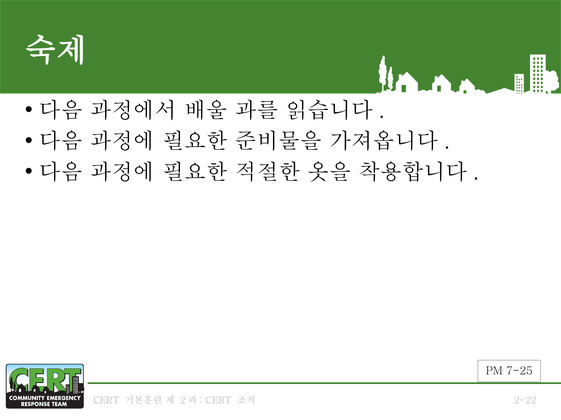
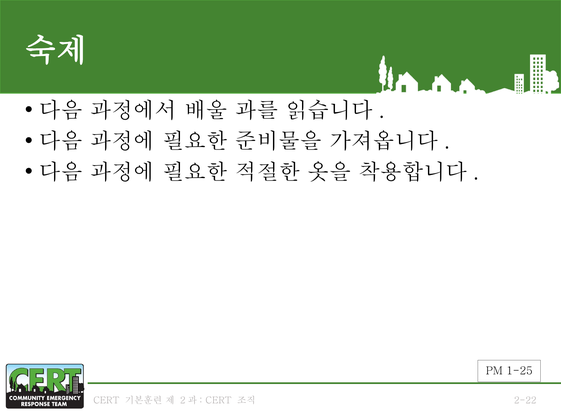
7-25: 7-25 -> 1-25
